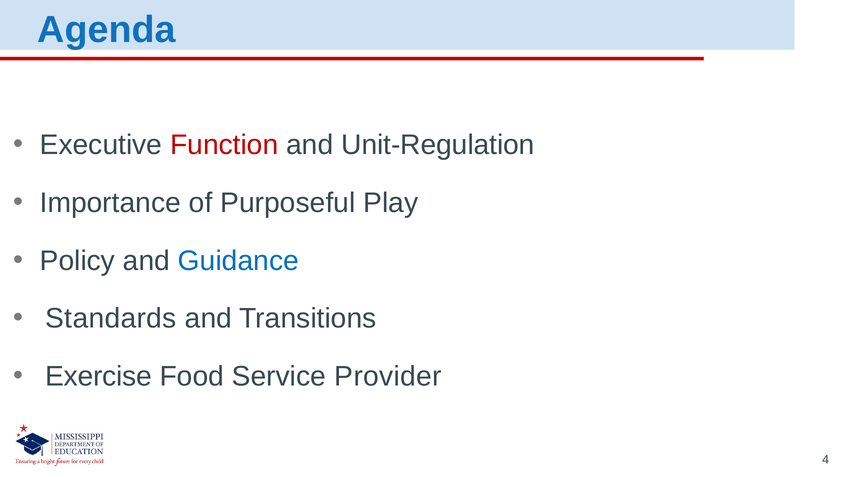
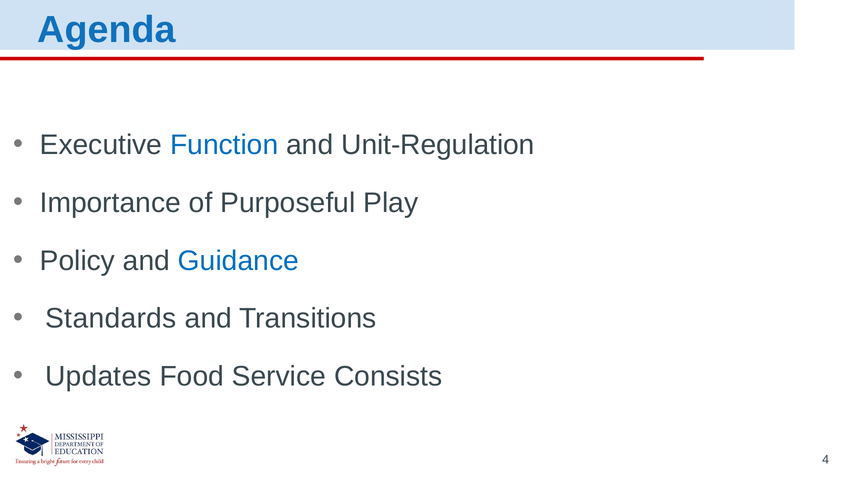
Function colour: red -> blue
Exercise: Exercise -> Updates
Provider: Provider -> Consists
